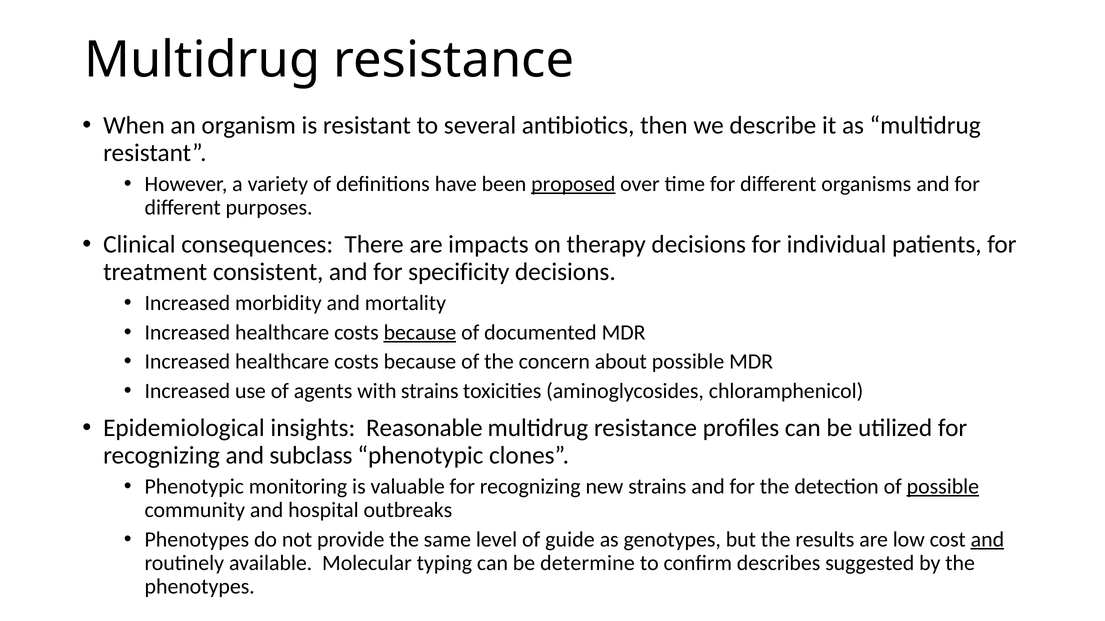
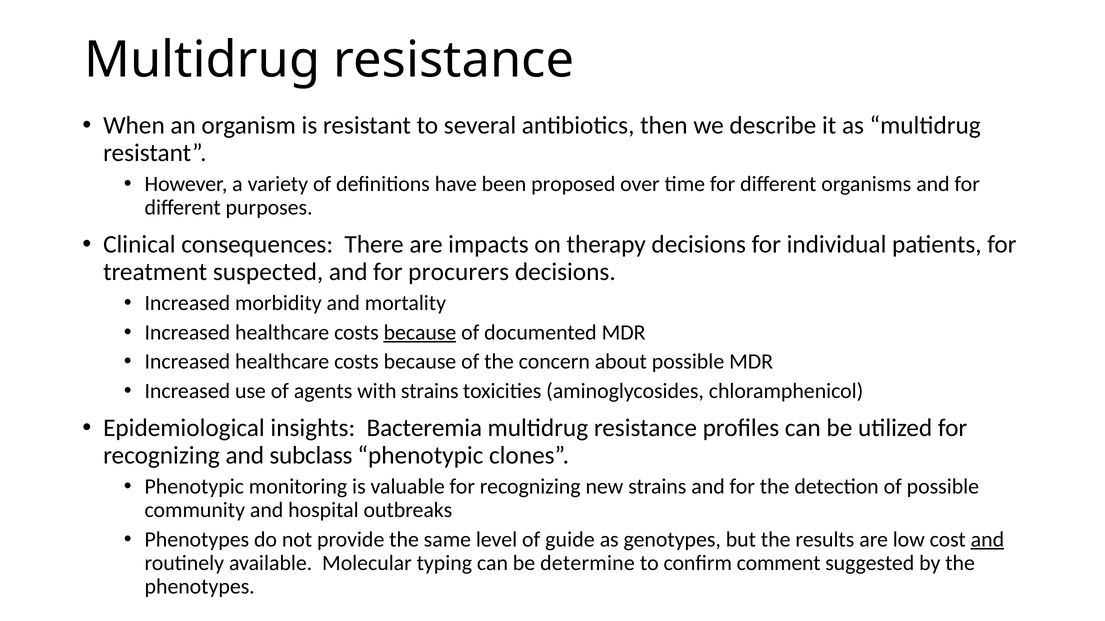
proposed underline: present -> none
consistent: consistent -> suspected
specificity: specificity -> procurers
Reasonable: Reasonable -> Bacteremia
possible at (943, 487) underline: present -> none
describes: describes -> comment
